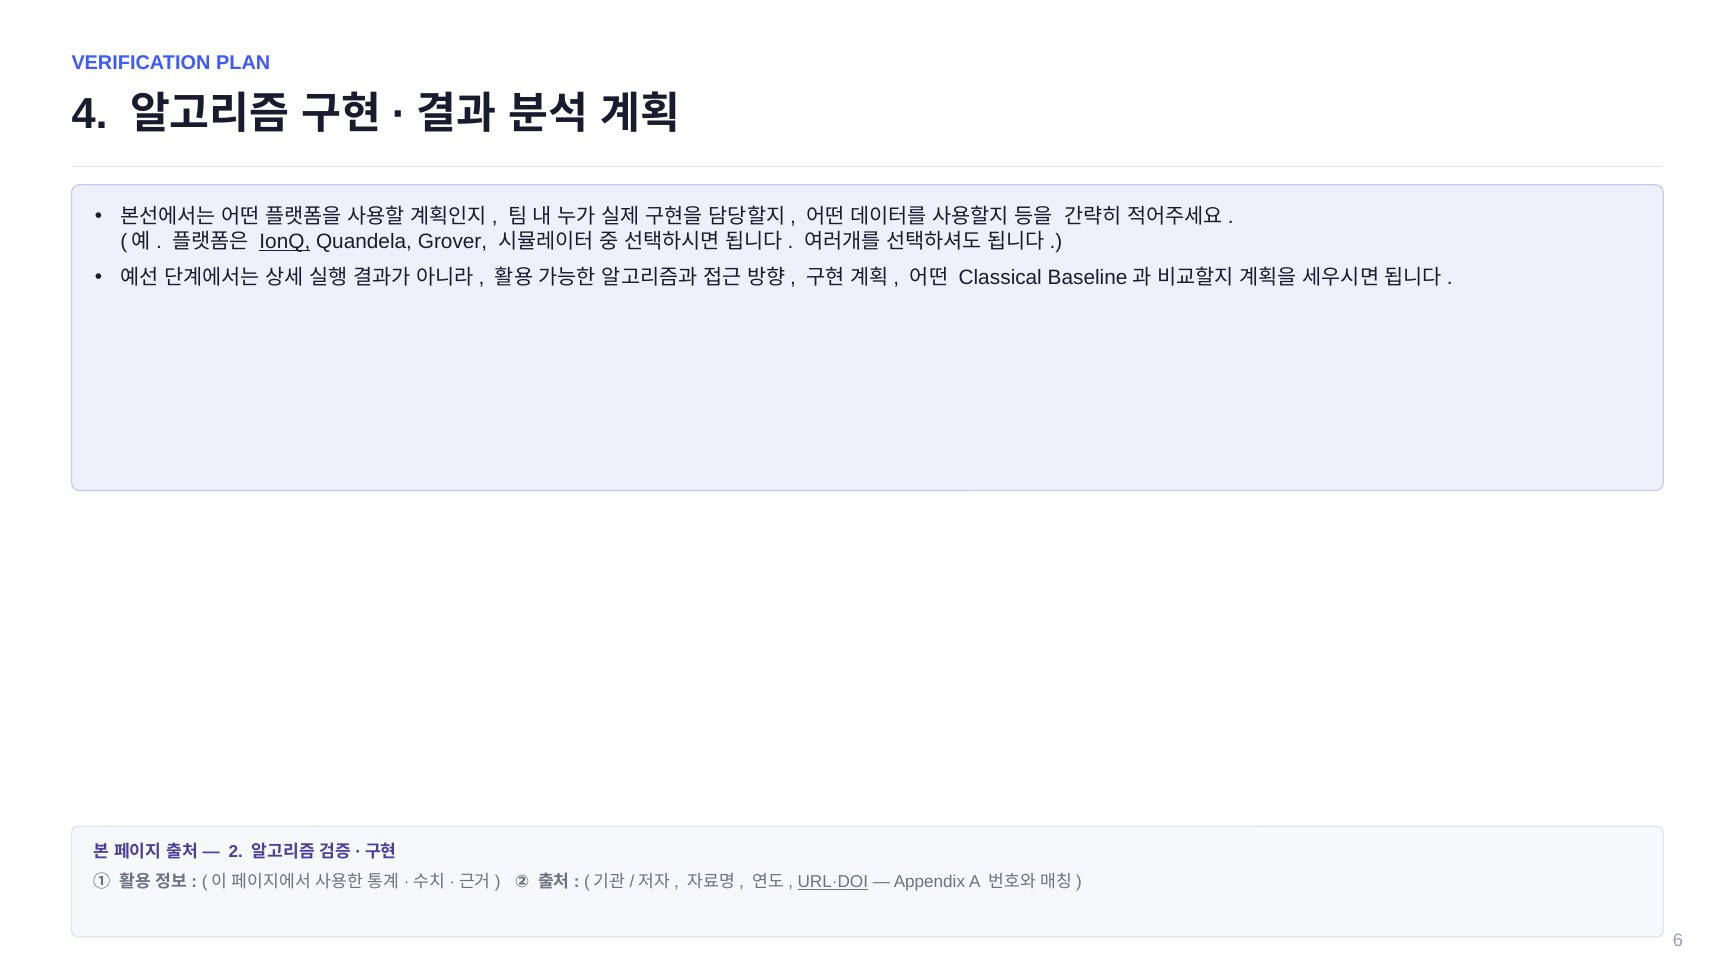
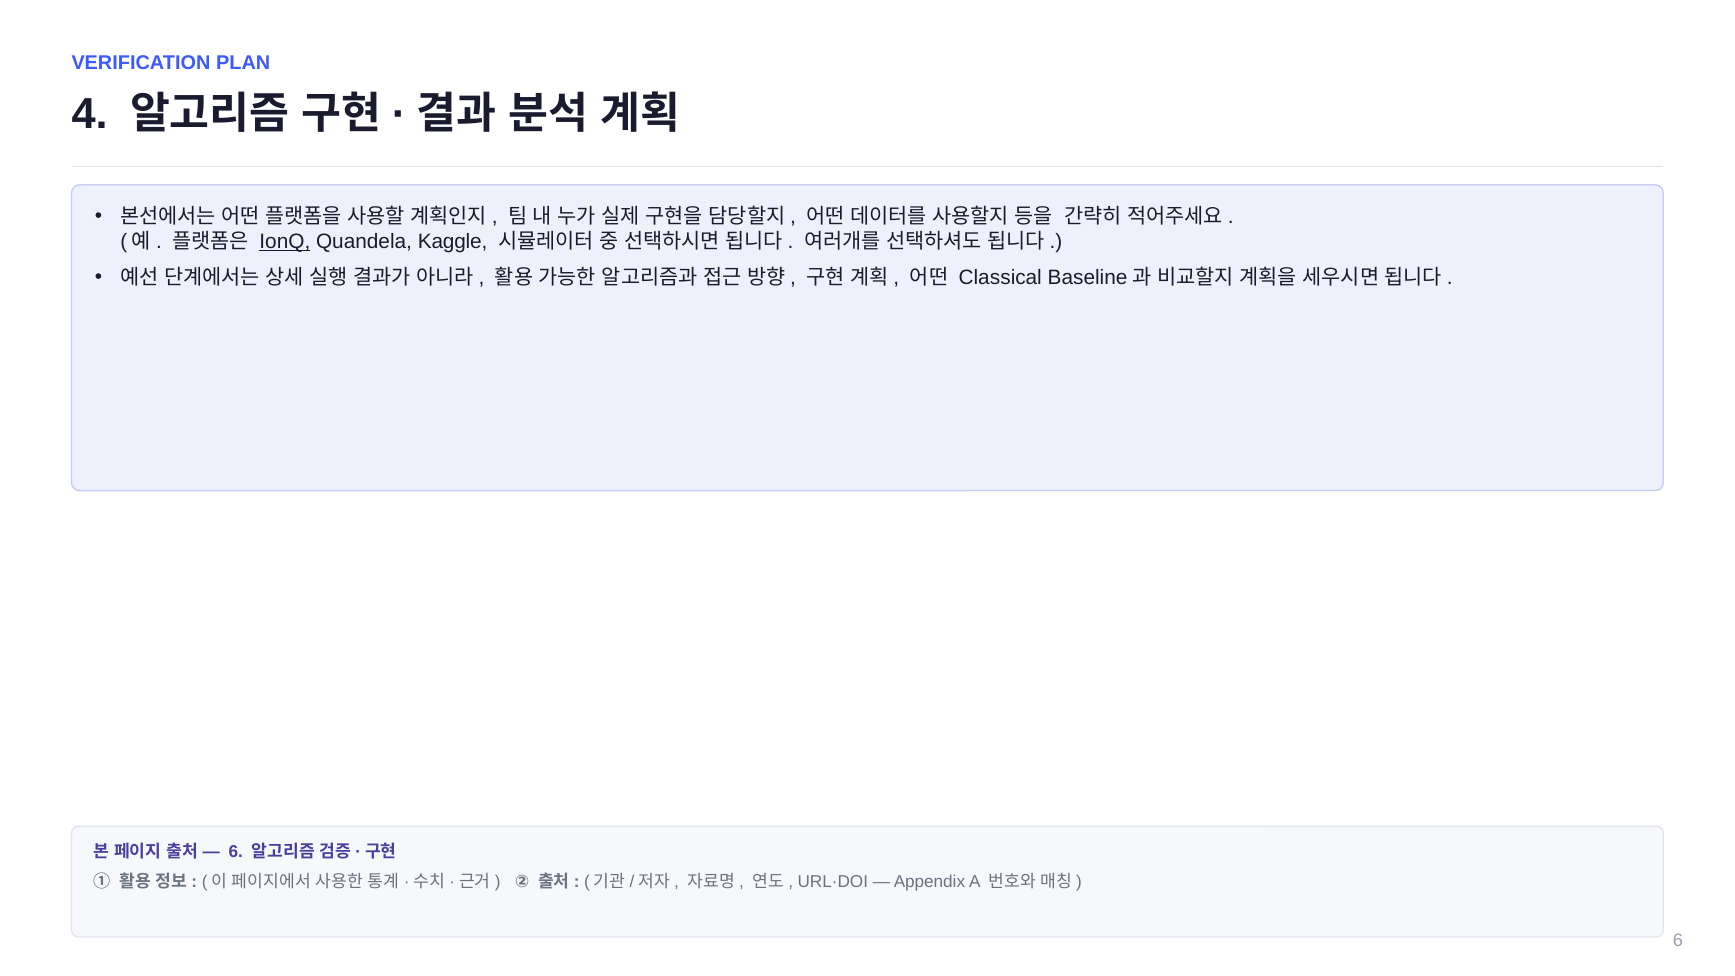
Grover: Grover -> Kaggle
2 at (236, 852): 2 -> 6
URL·DOI underline: present -> none
